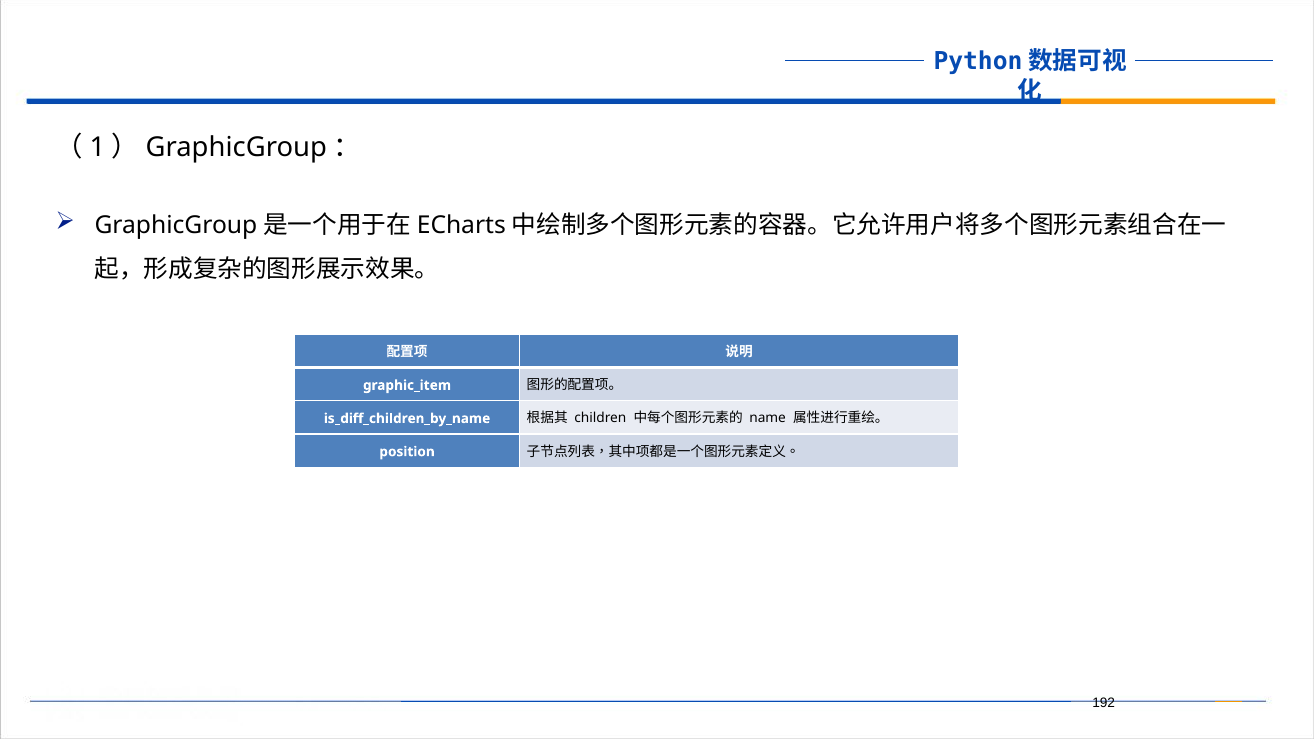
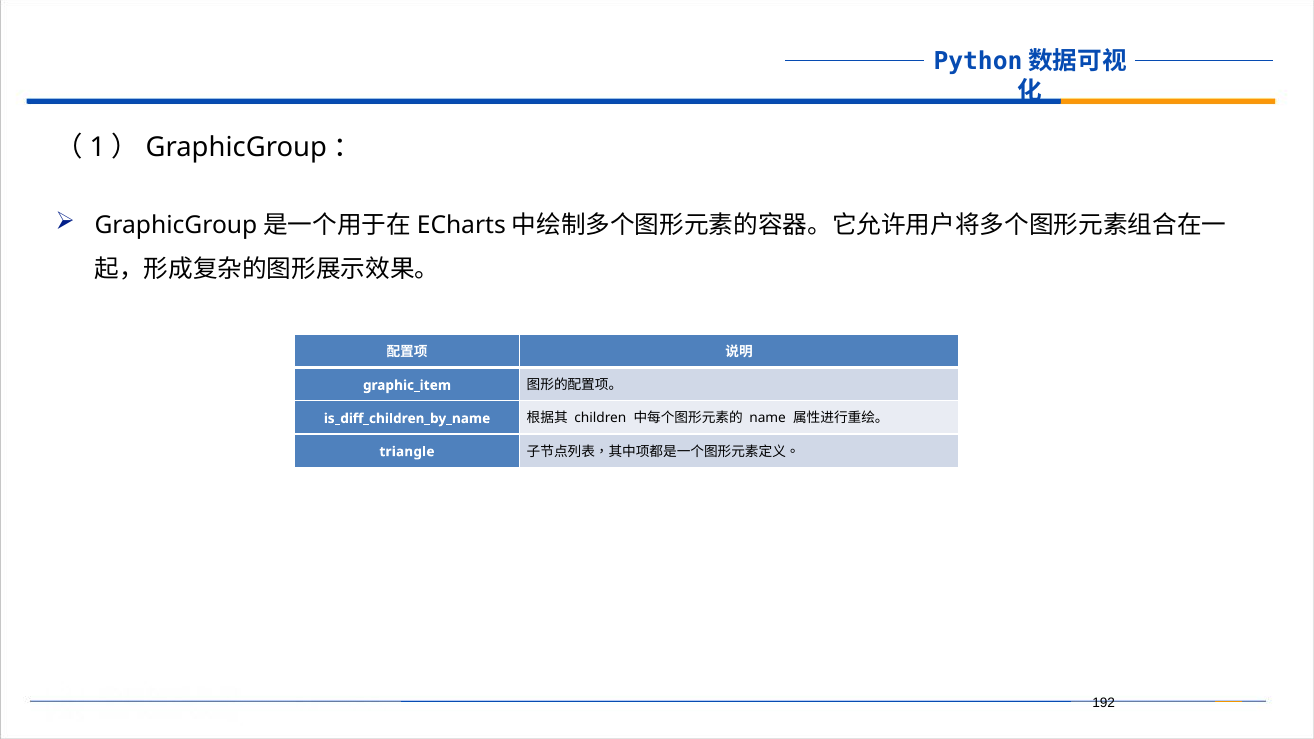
position: position -> triangle
